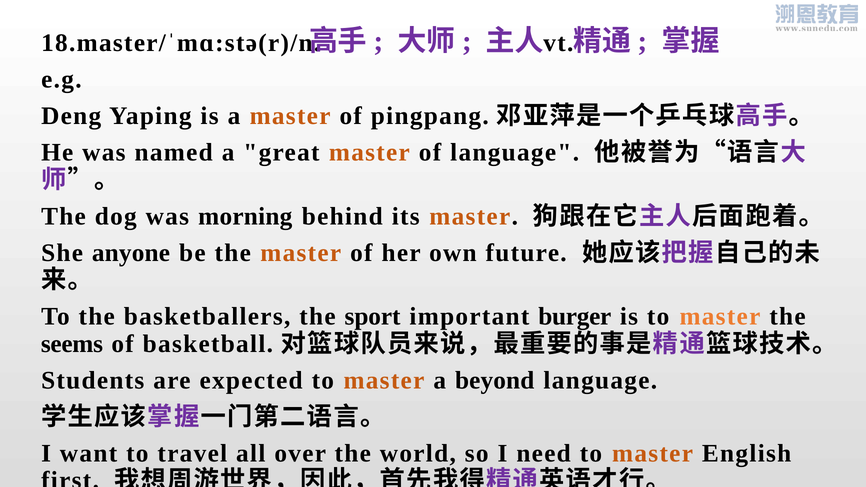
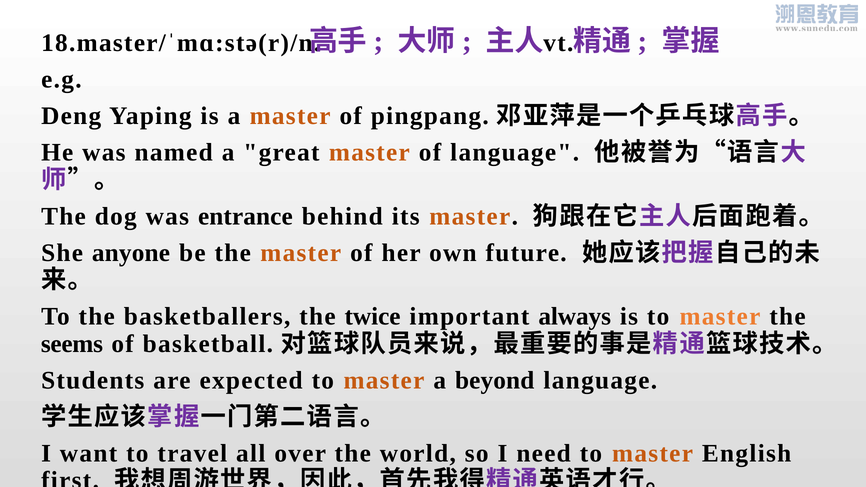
morning: morning -> entrance
sport: sport -> twice
burger: burger -> always
